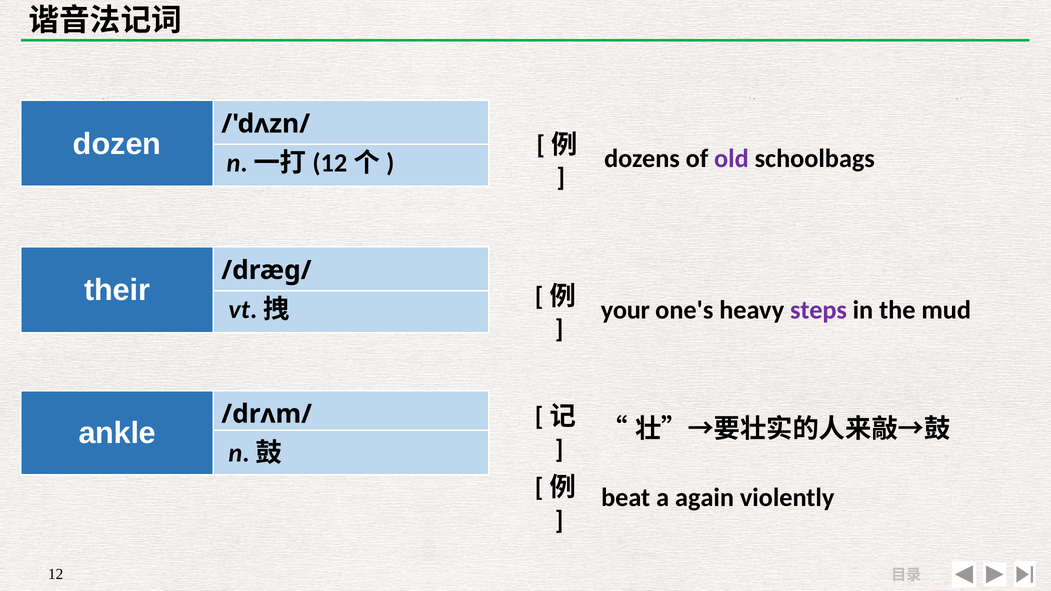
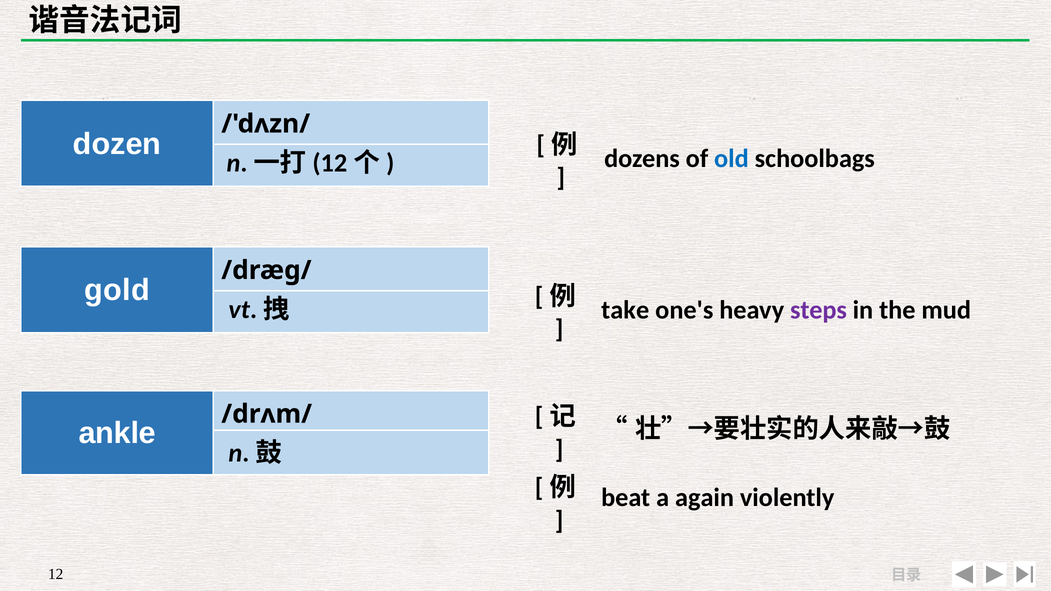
old colour: purple -> blue
their: their -> gold
your: your -> take
